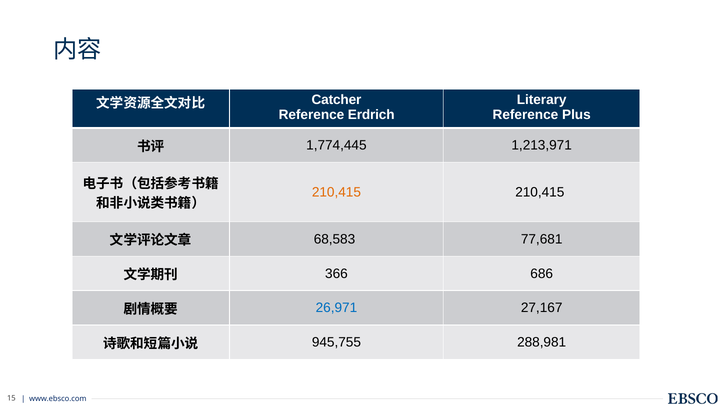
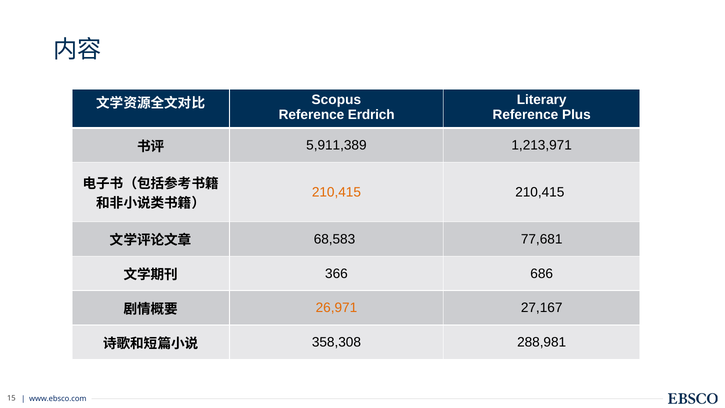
Catcher: Catcher -> Scopus
1,774,445: 1,774,445 -> 5,911,389
26,971 colour: blue -> orange
945,755: 945,755 -> 358,308
